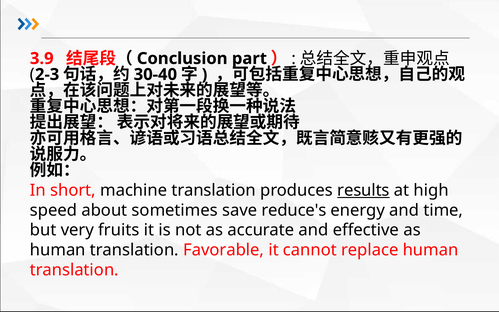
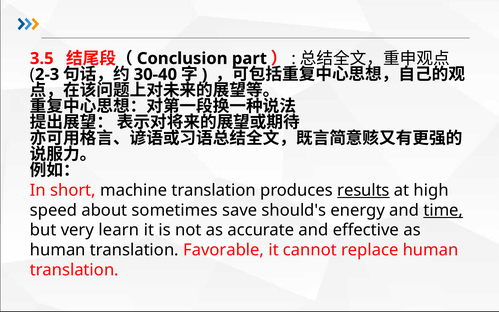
3.9: 3.9 -> 3.5
reduce's: reduce's -> should's
time underline: none -> present
fruits: fruits -> learn
